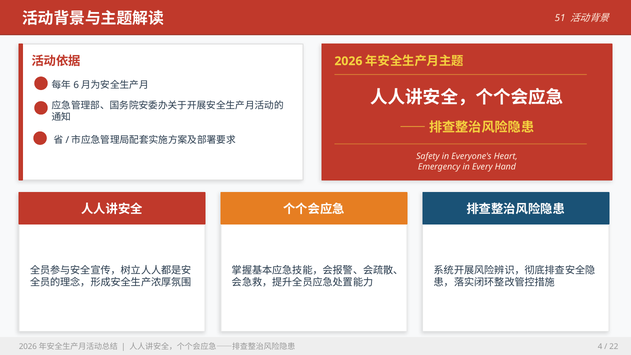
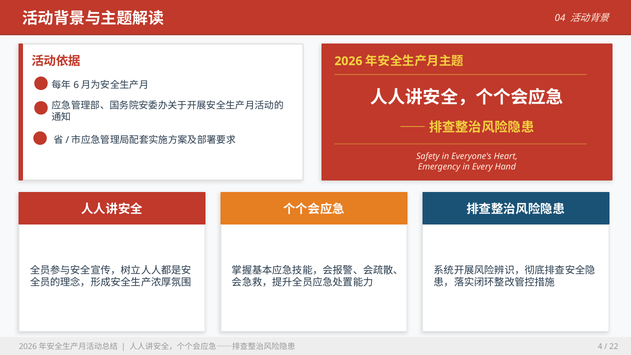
51: 51 -> 04
